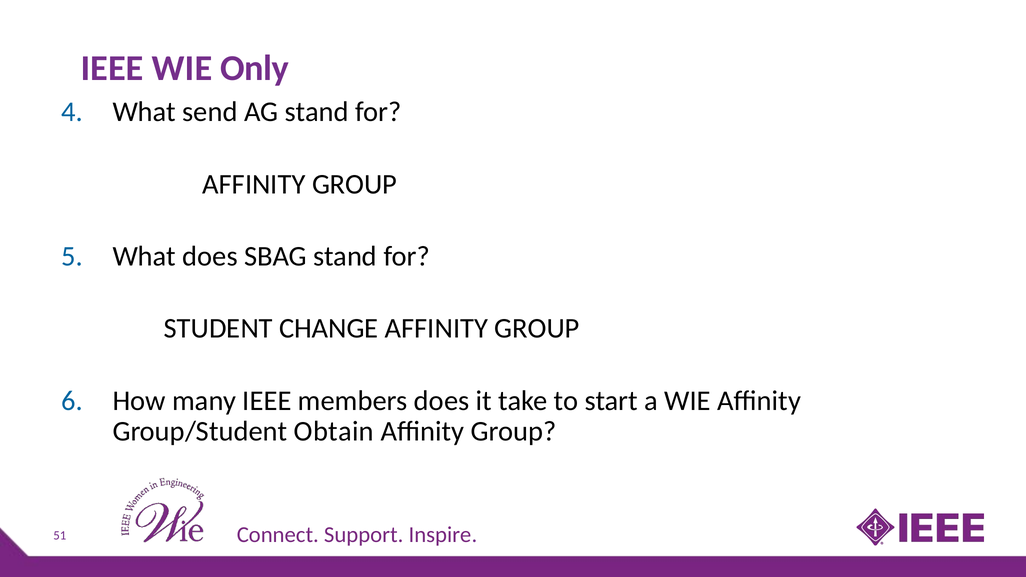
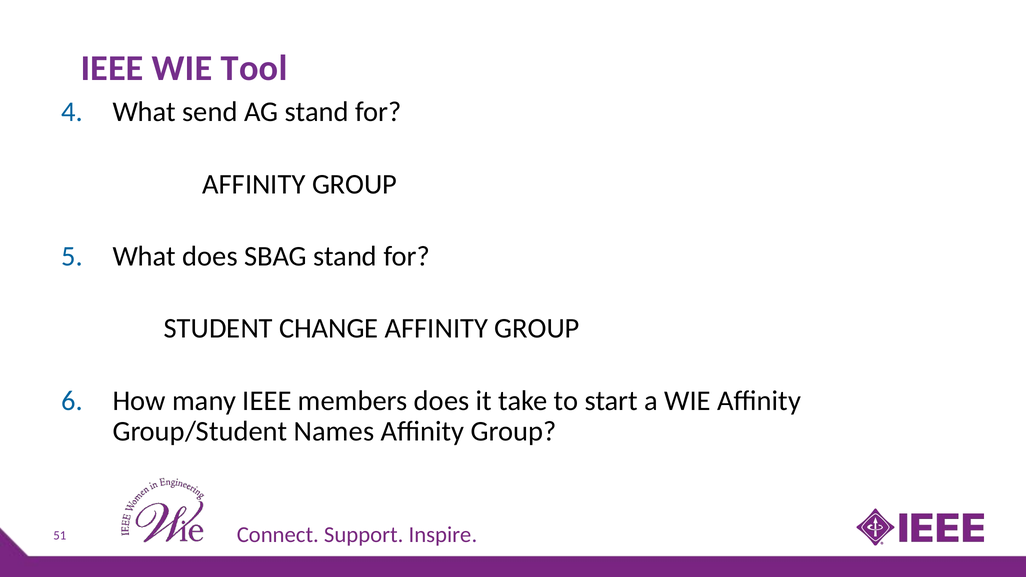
Only: Only -> Tool
Obtain: Obtain -> Names
